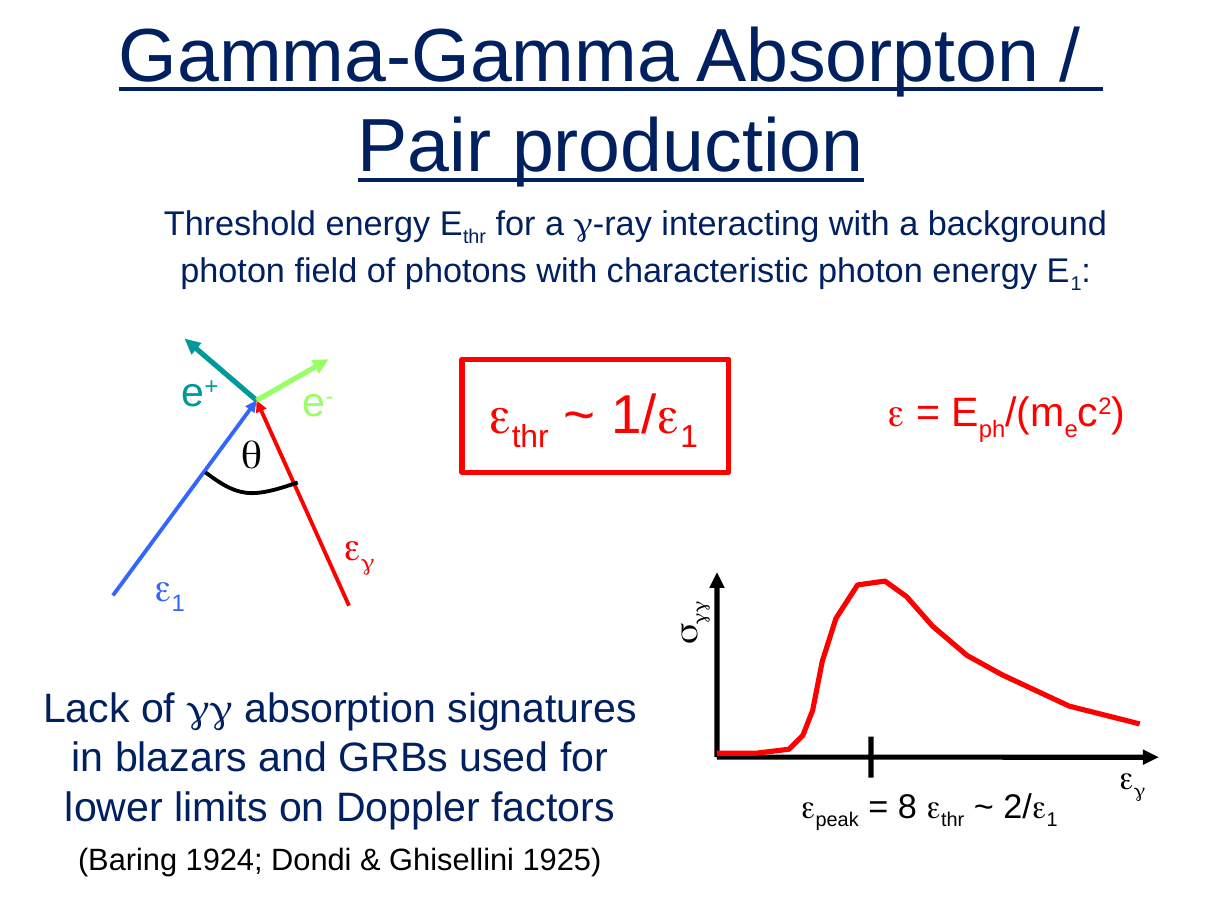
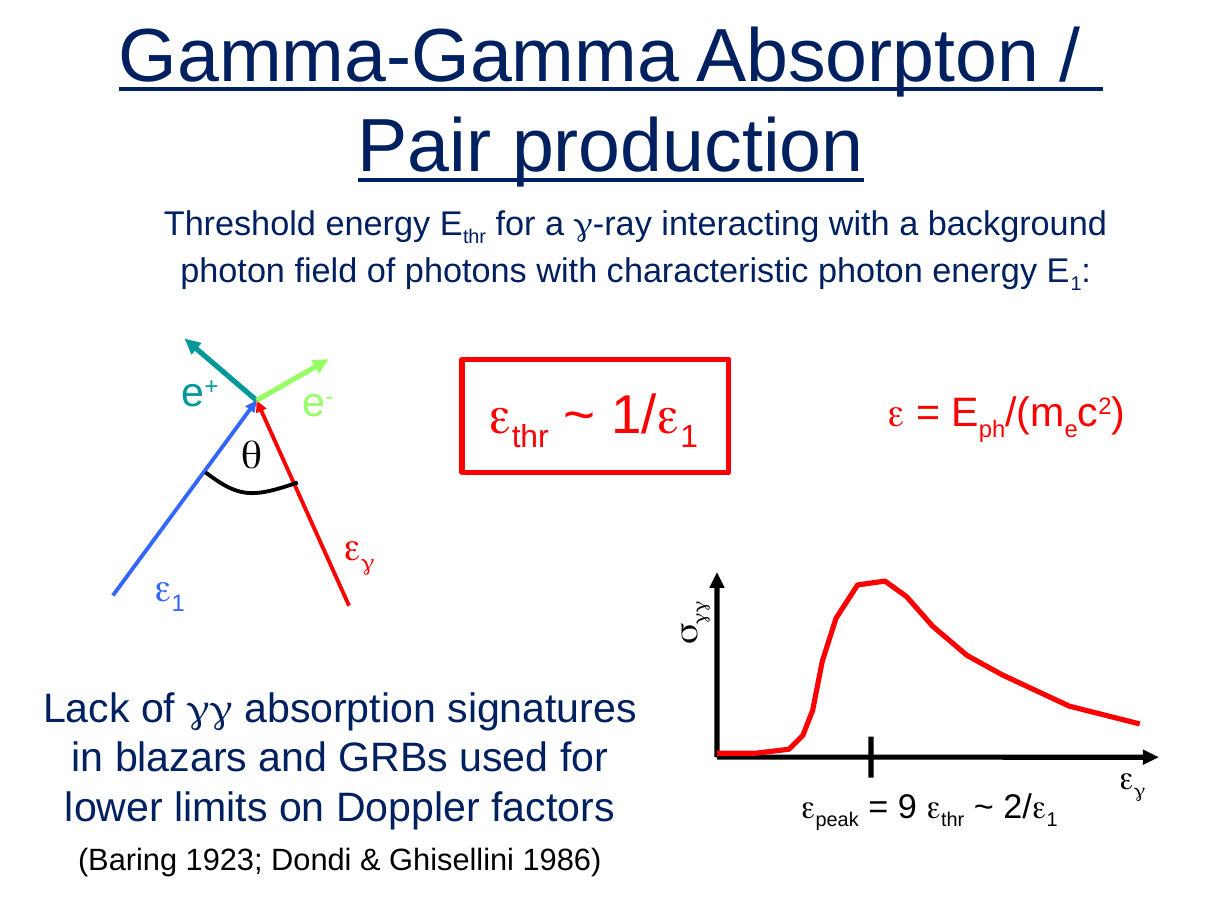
8: 8 -> 9
1924: 1924 -> 1923
1925: 1925 -> 1986
